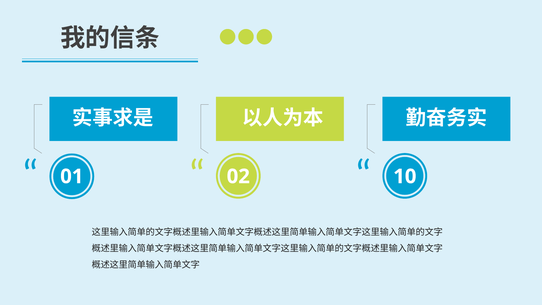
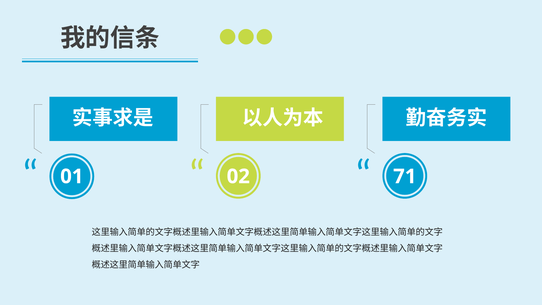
10: 10 -> 71
